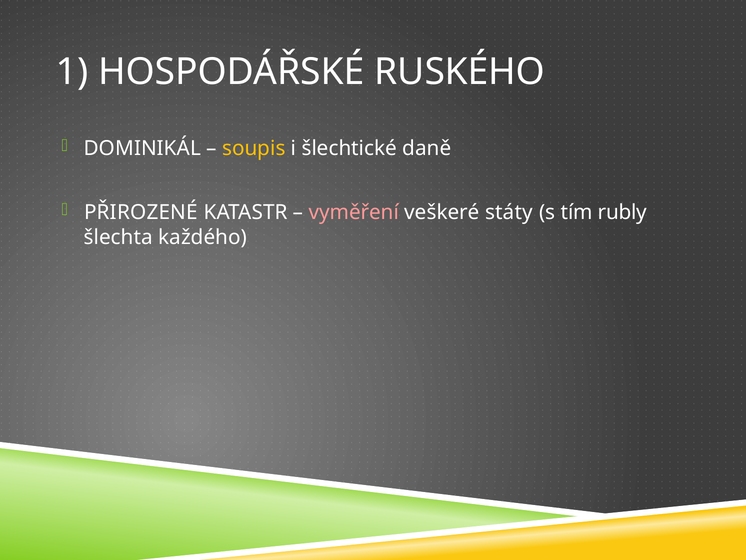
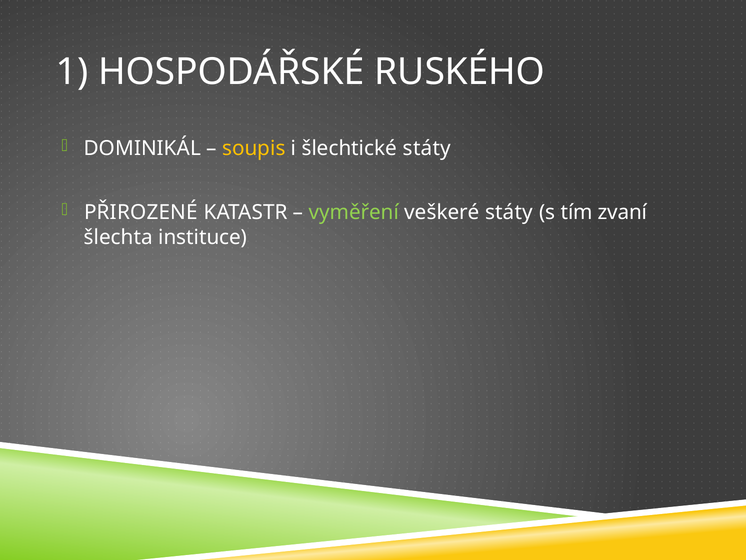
šlechtické daně: daně -> státy
vyměření colour: pink -> light green
rubly: rubly -> zvaní
každého: každého -> instituce
